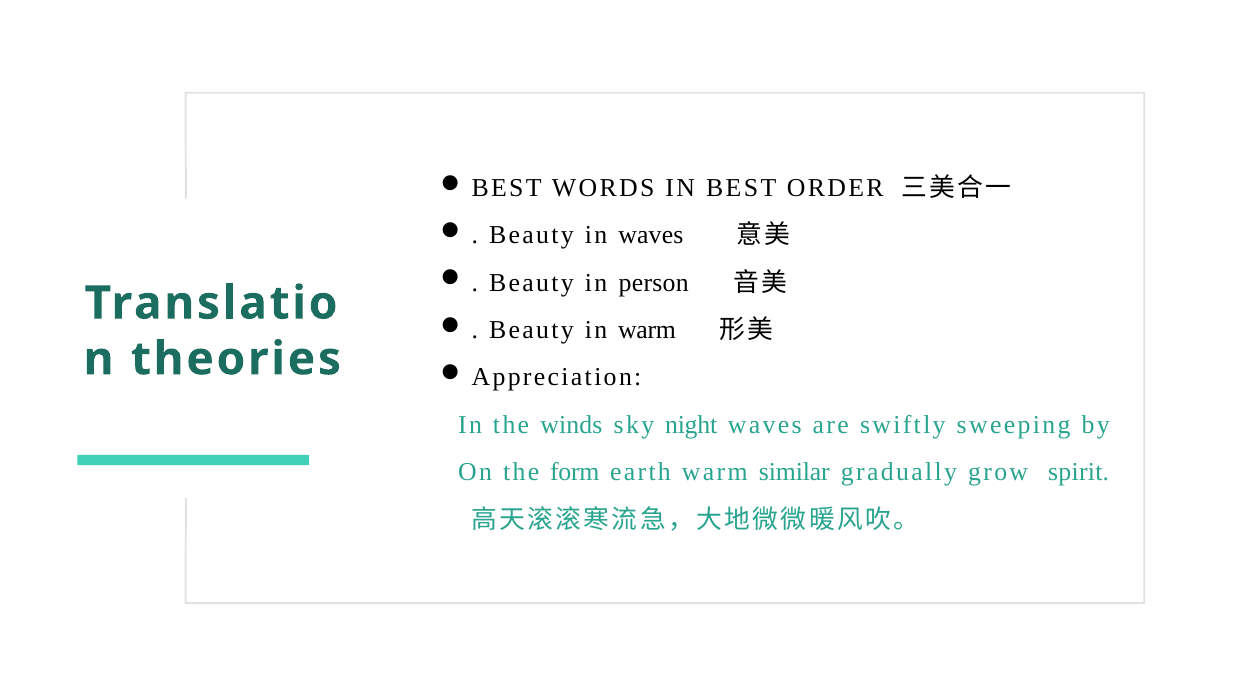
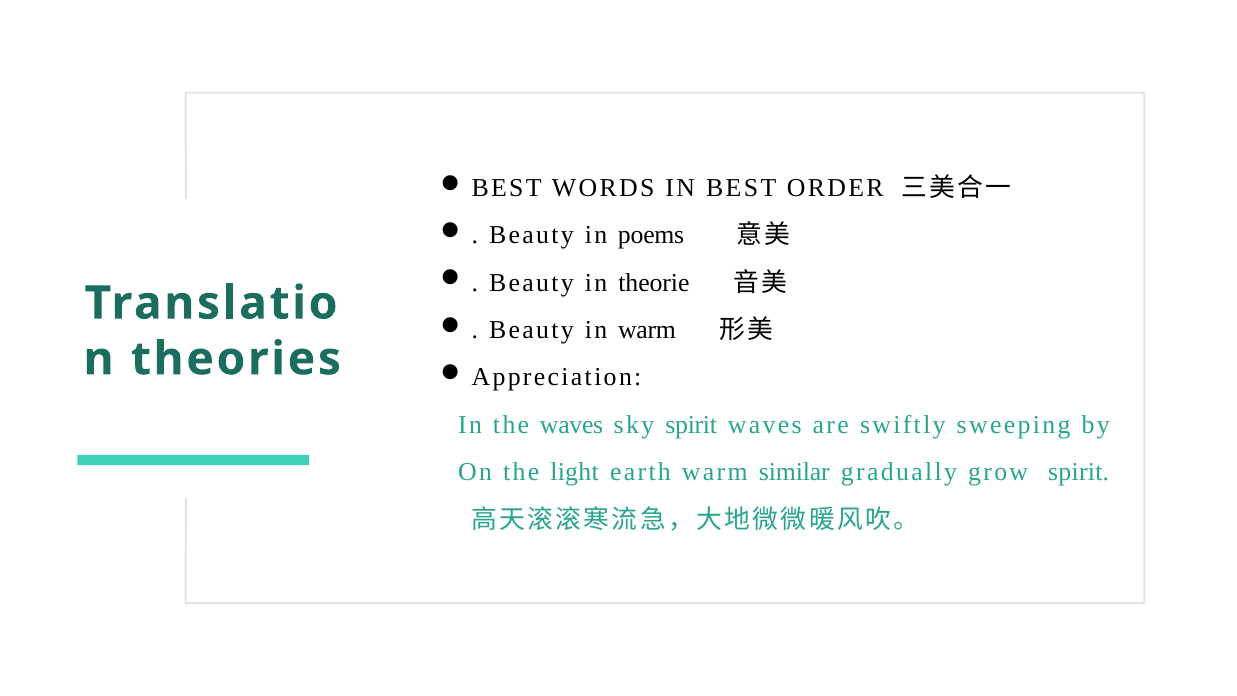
in waves: waves -> poems
person: person -> theorie
the winds: winds -> waves
sky night: night -> spirit
form: form -> light
